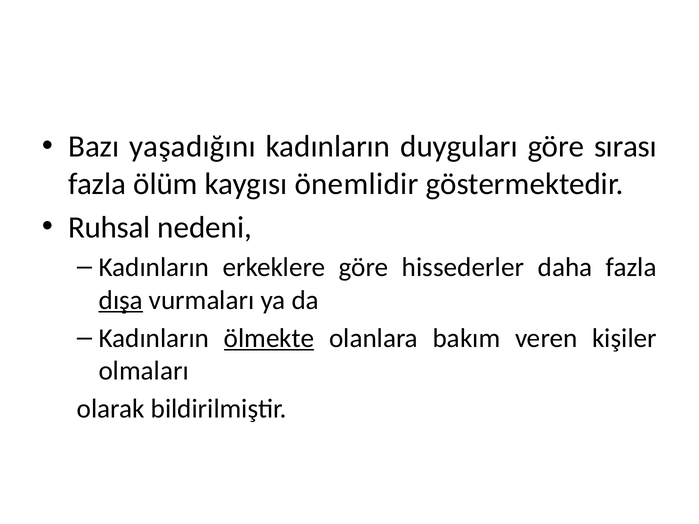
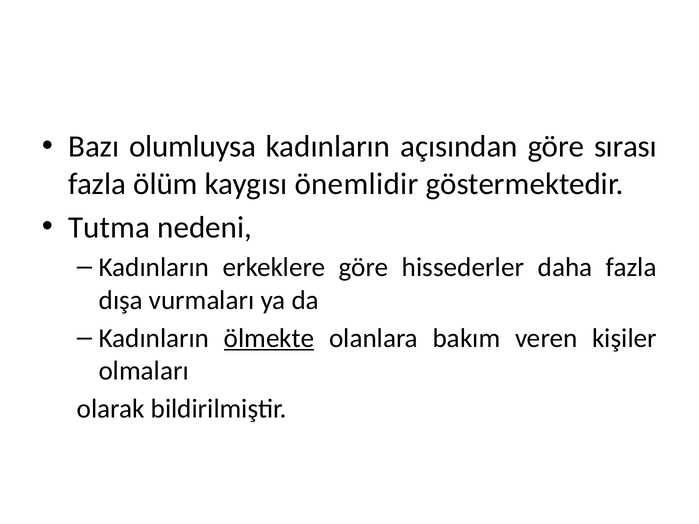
yaşadığını: yaşadığını -> olumluysa
duyguları: duyguları -> açısından
Ruhsal: Ruhsal -> Tutma
dışa underline: present -> none
